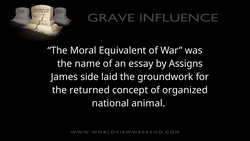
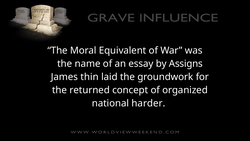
side: side -> thin
animal: animal -> harder
